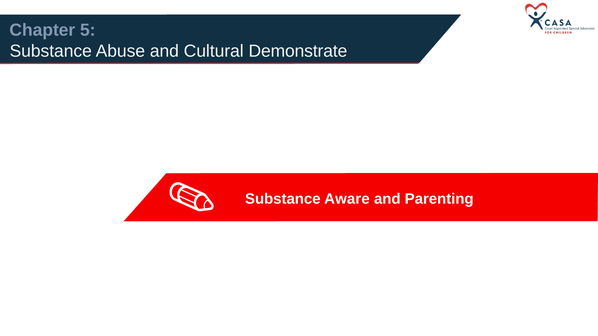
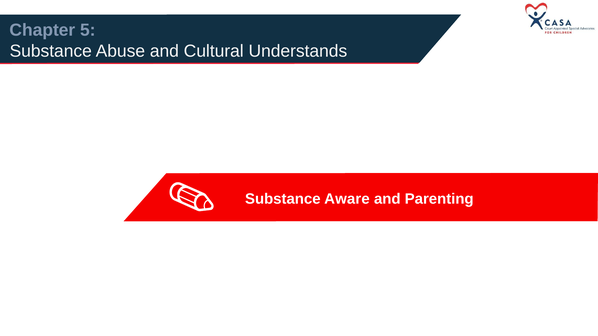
Demonstrate: Demonstrate -> Understands
